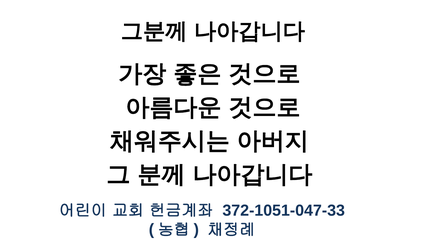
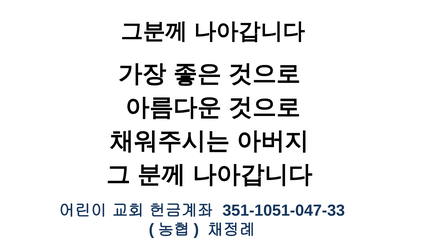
372-1051-047-33: 372-1051-047-33 -> 351-1051-047-33
